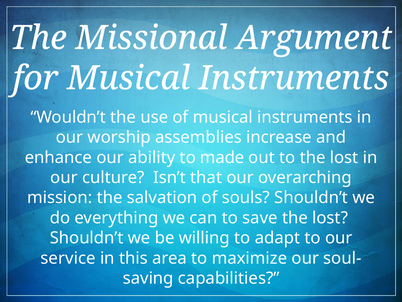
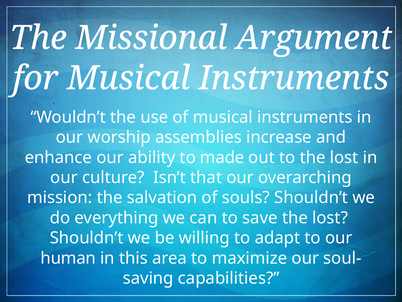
service: service -> human
